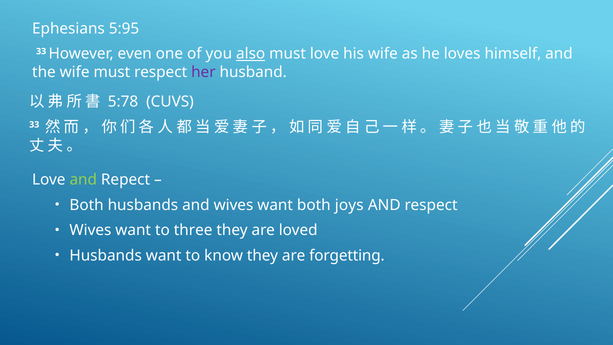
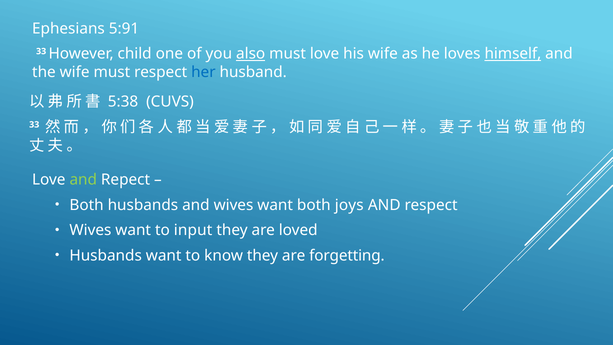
5:95: 5:95 -> 5:91
even: even -> child
himself underline: none -> present
her colour: purple -> blue
5:78: 5:78 -> 5:38
three: three -> input
